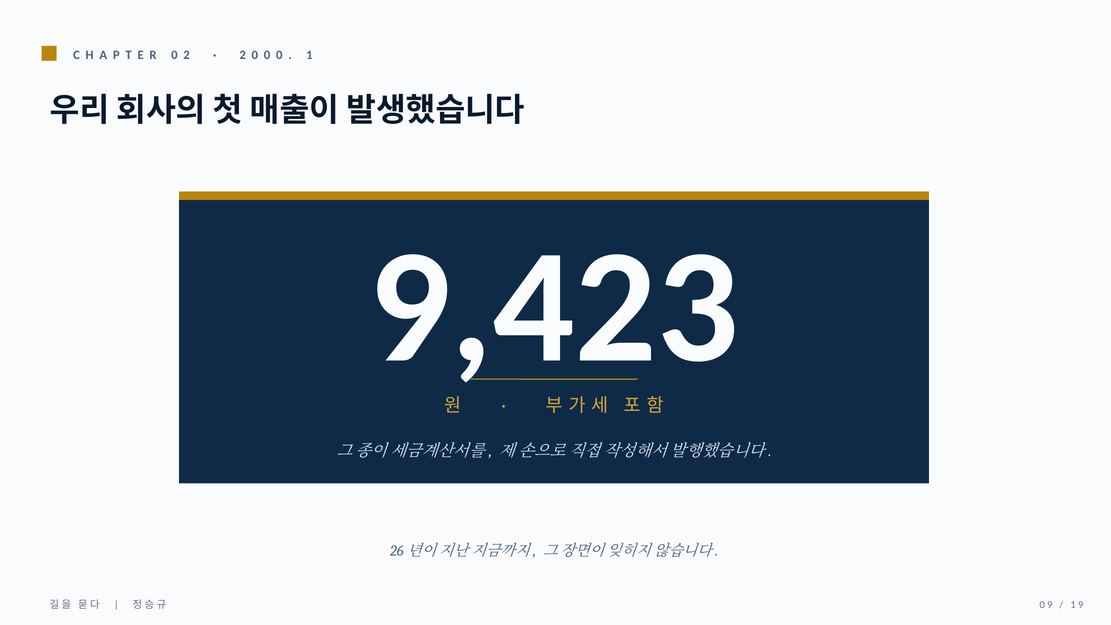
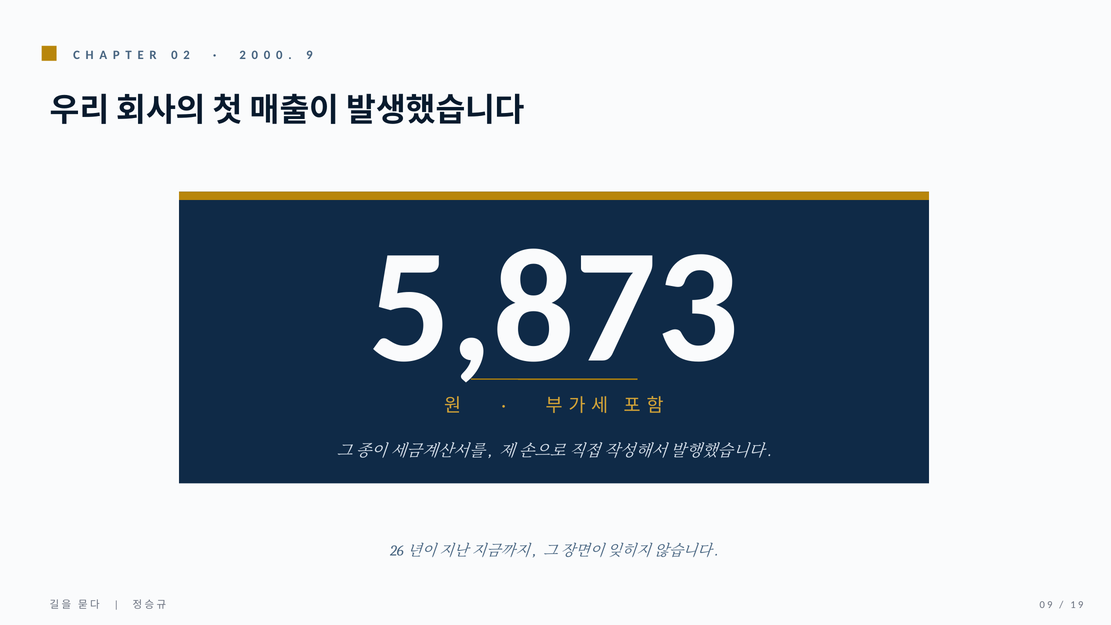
1: 1 -> 9
9,423: 9,423 -> 5,873
